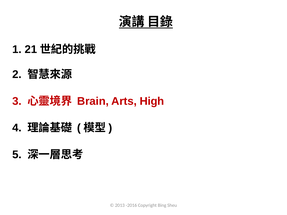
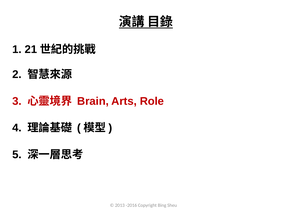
High: High -> Role
